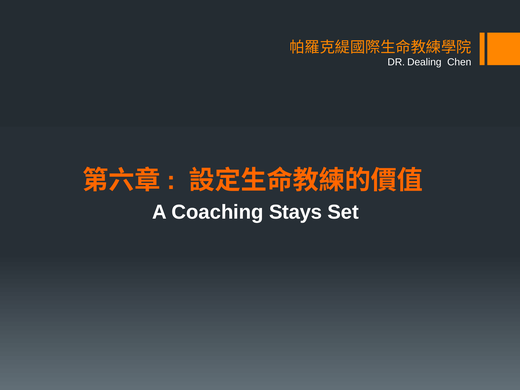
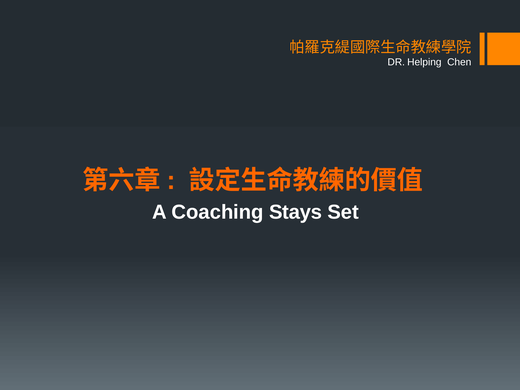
Dealing: Dealing -> Helping
